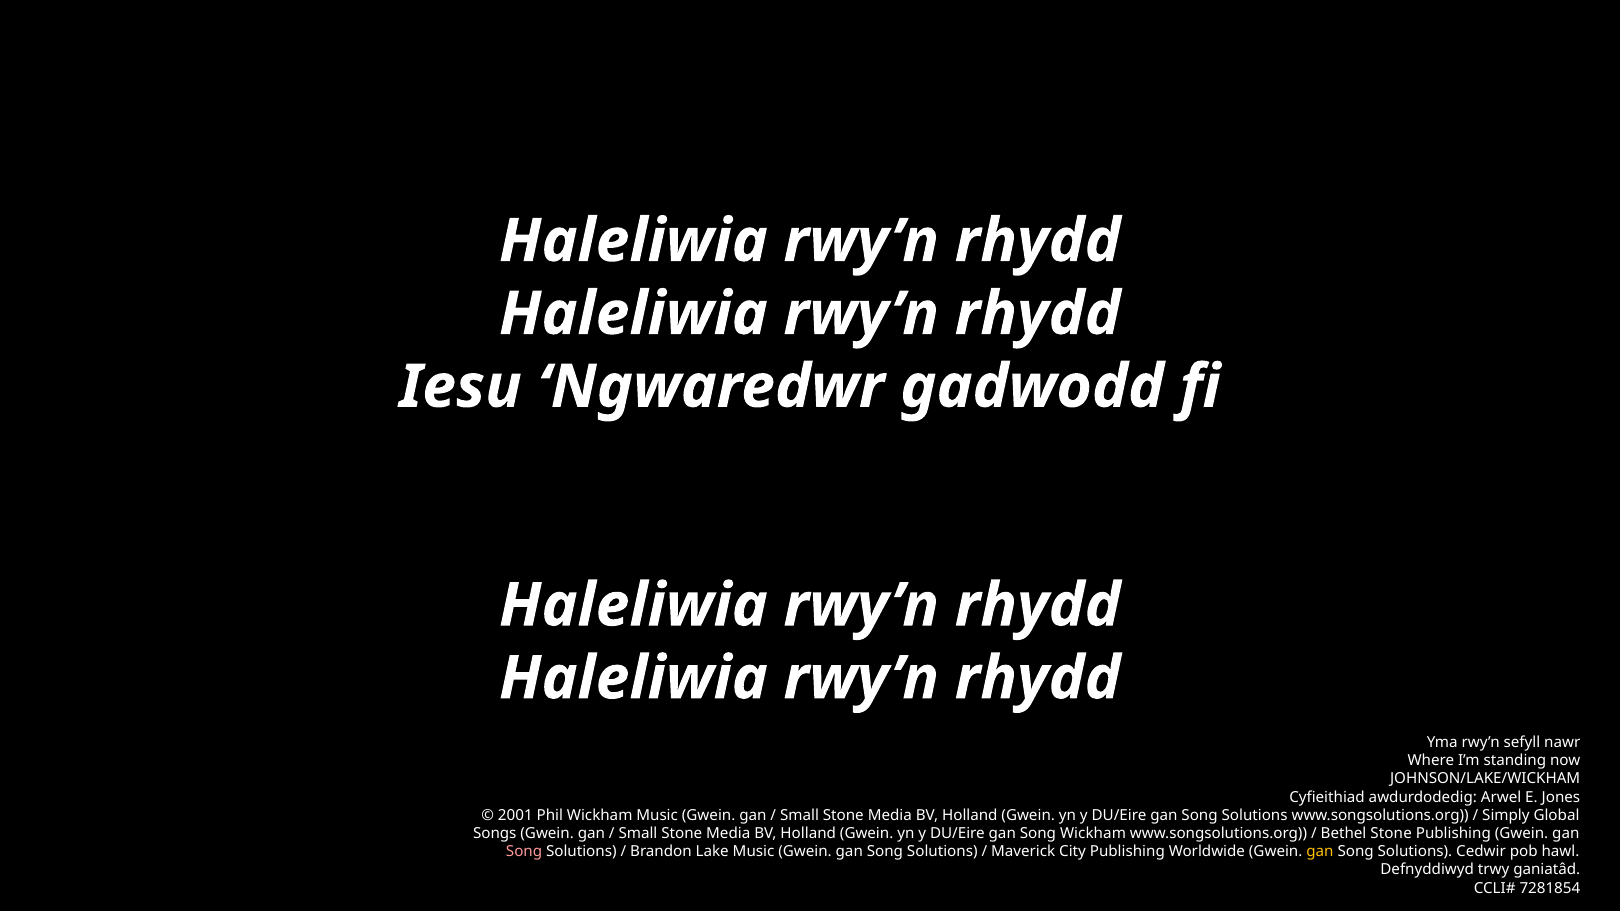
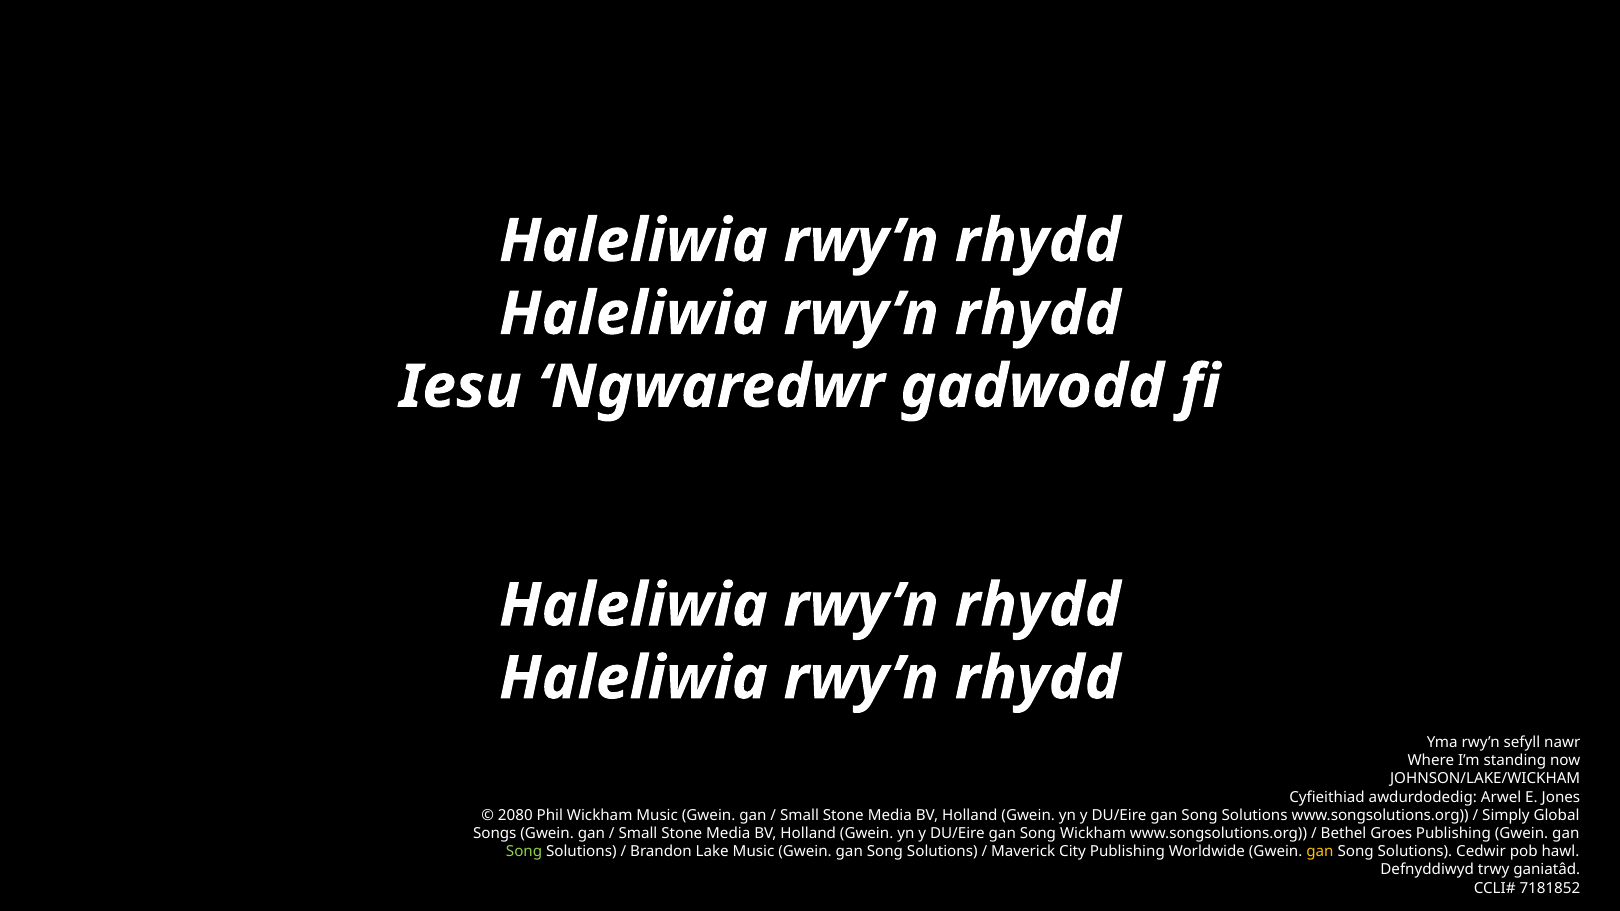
2001: 2001 -> 2080
Bethel Stone: Stone -> Groes
Song at (524, 852) colour: pink -> light green
7281854: 7281854 -> 7181852
